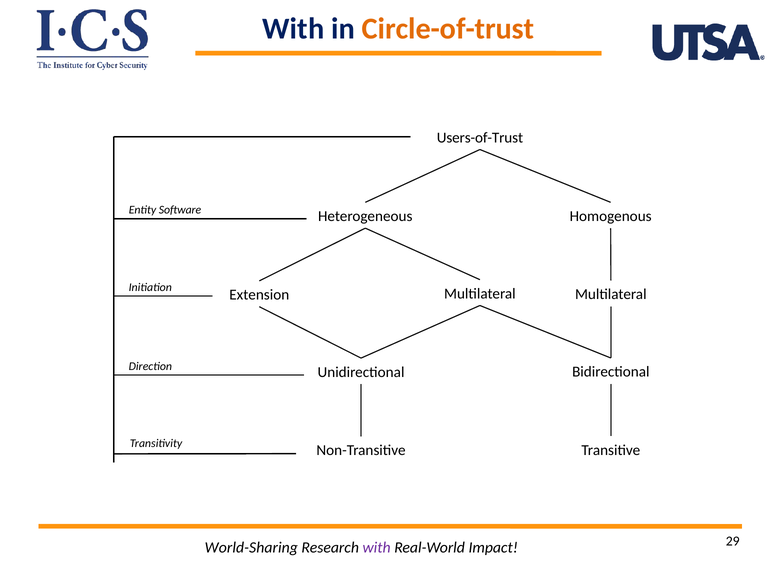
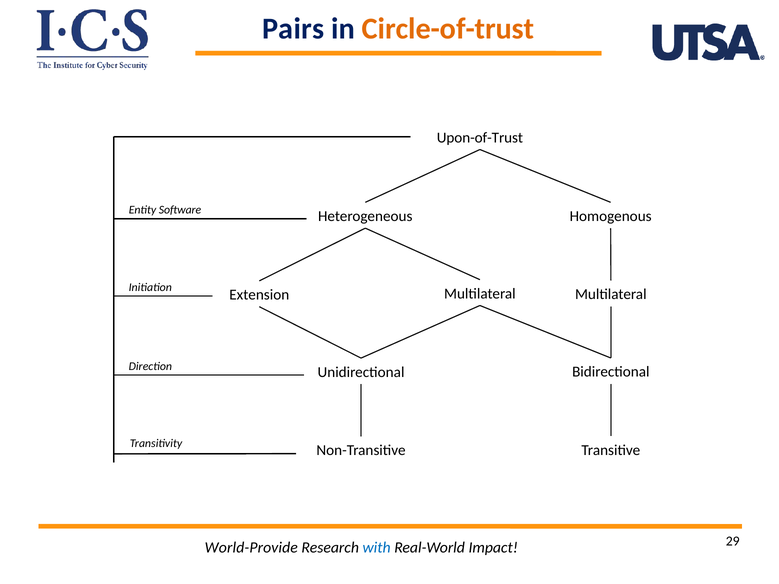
With at (293, 29): With -> Pairs
Users-of-Trust: Users-of-Trust -> Upon-of-Trust
World-Sharing: World-Sharing -> World-Provide
with at (377, 548) colour: purple -> blue
